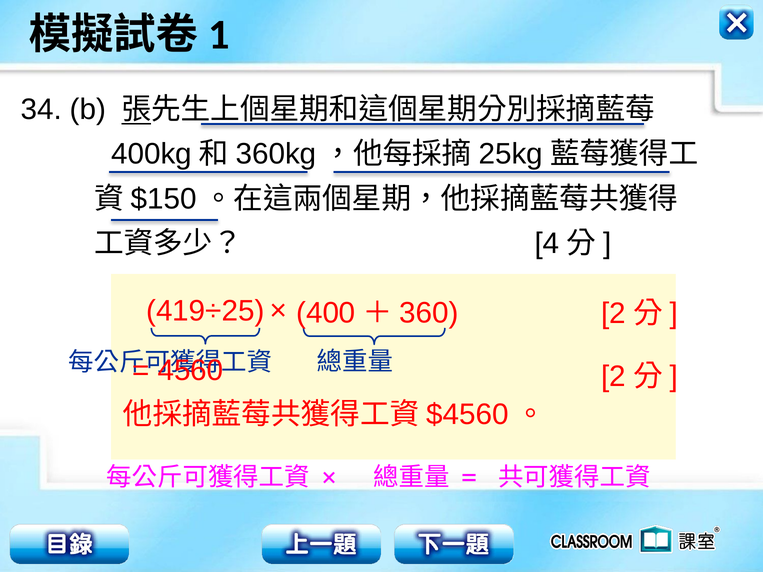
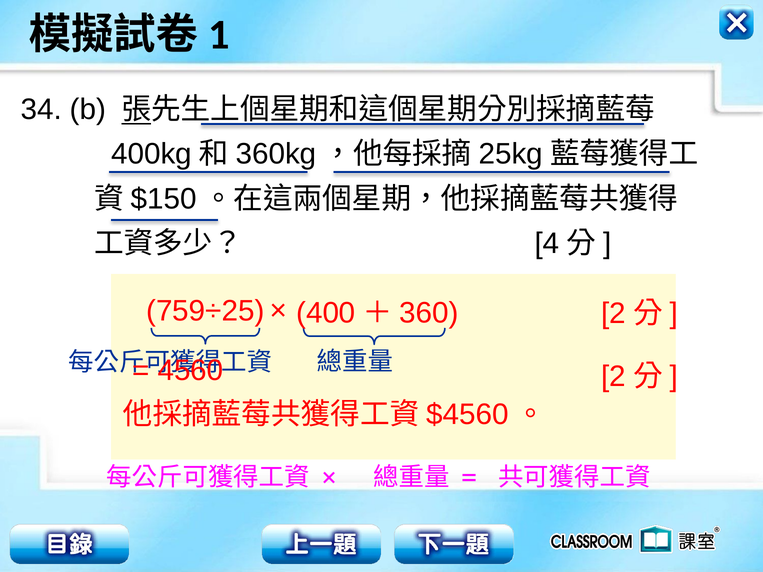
419÷25: 419÷25 -> 759÷25
